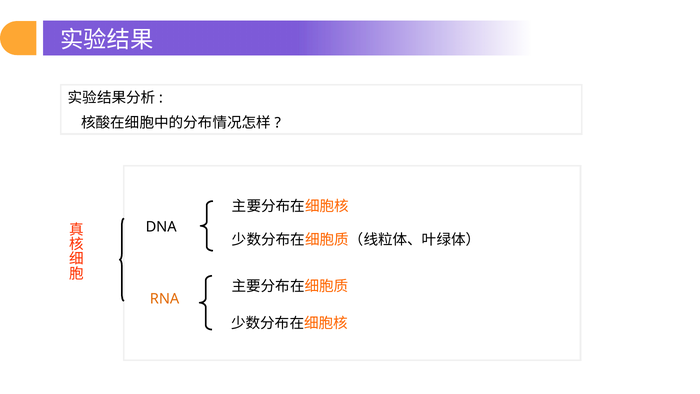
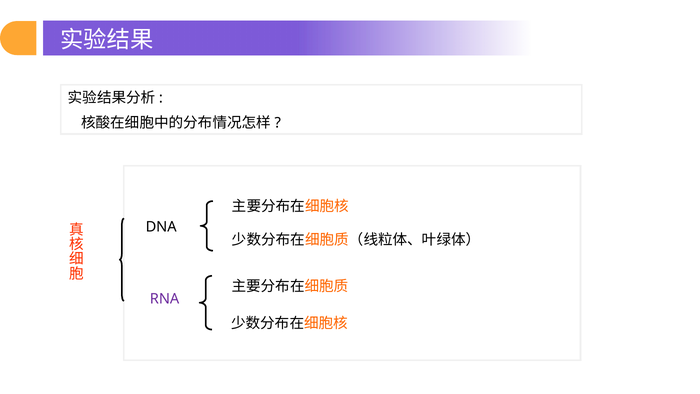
RNA colour: orange -> purple
